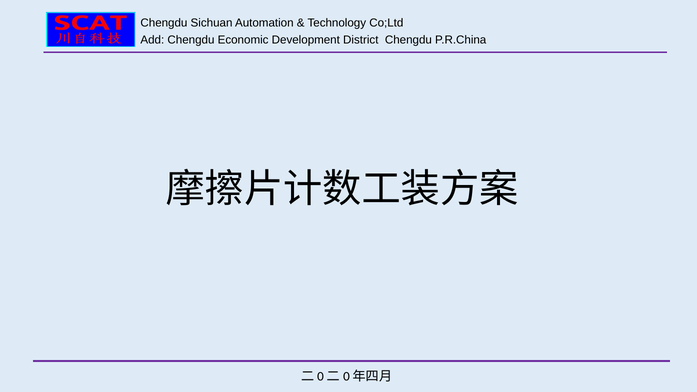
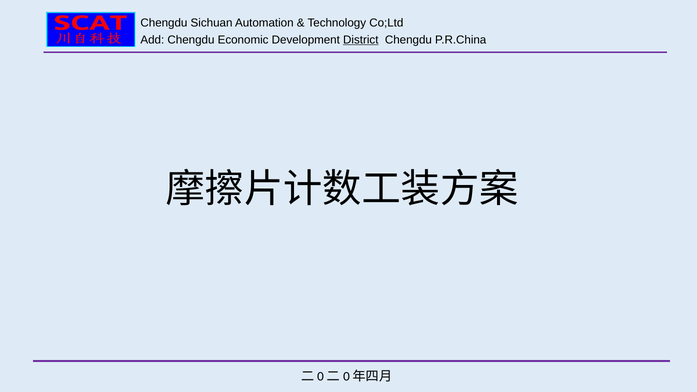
District underline: none -> present
